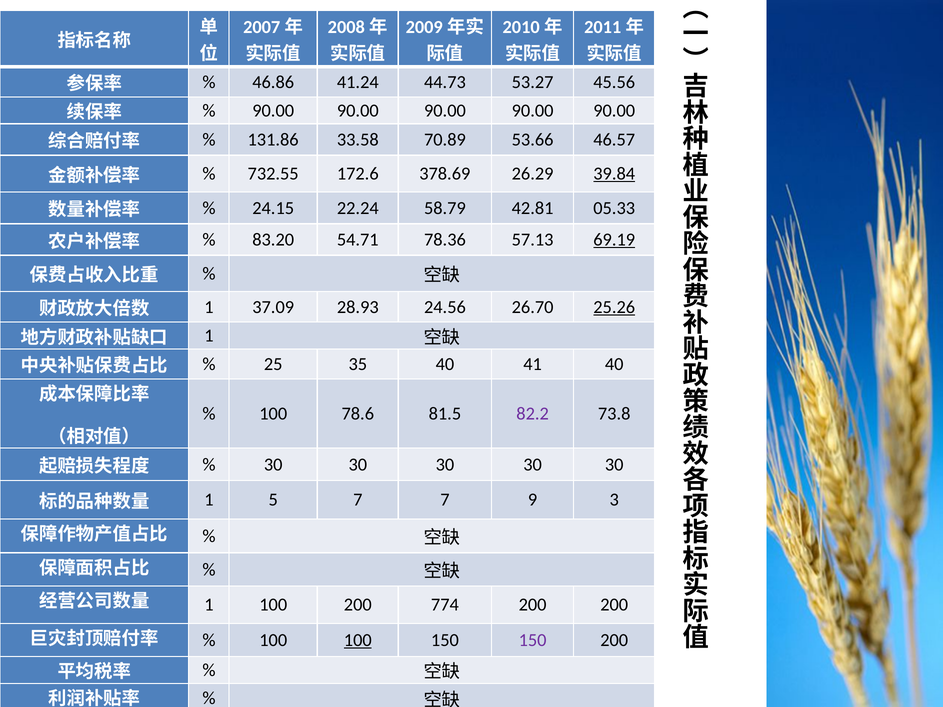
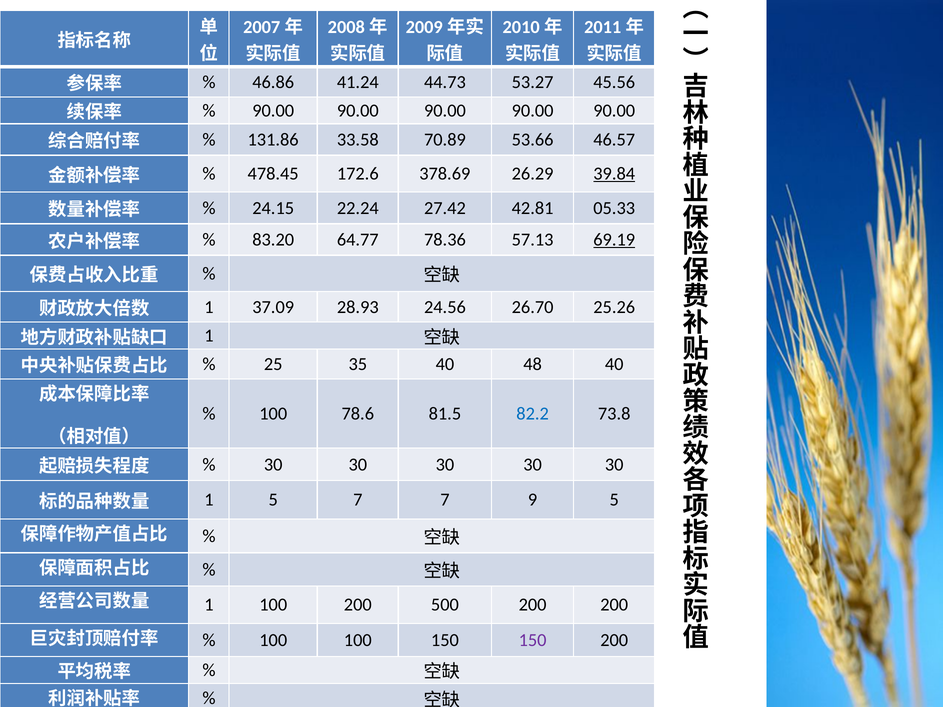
732.55: 732.55 -> 478.45
58.79: 58.79 -> 27.42
54.71: 54.71 -> 64.77
25.26 underline: present -> none
41: 41 -> 48
82.2 colour: purple -> blue
9 3: 3 -> 5
774: 774 -> 500
100 at (358, 641) underline: present -> none
